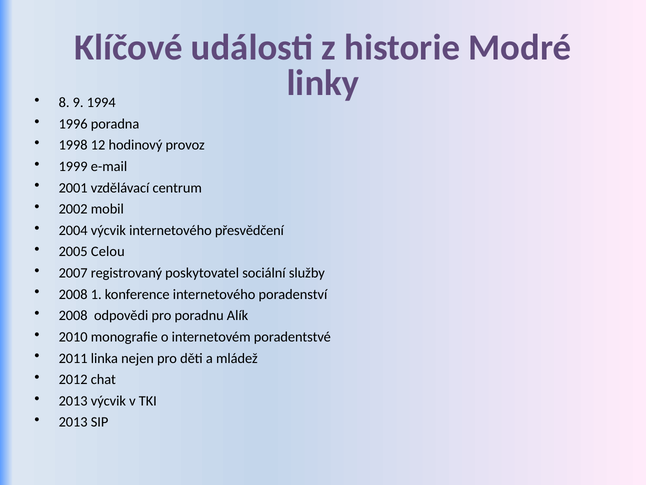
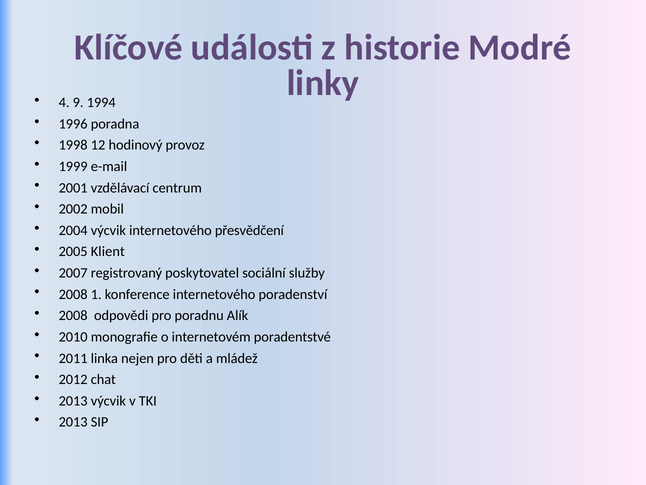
8: 8 -> 4
Celou: Celou -> Klient
